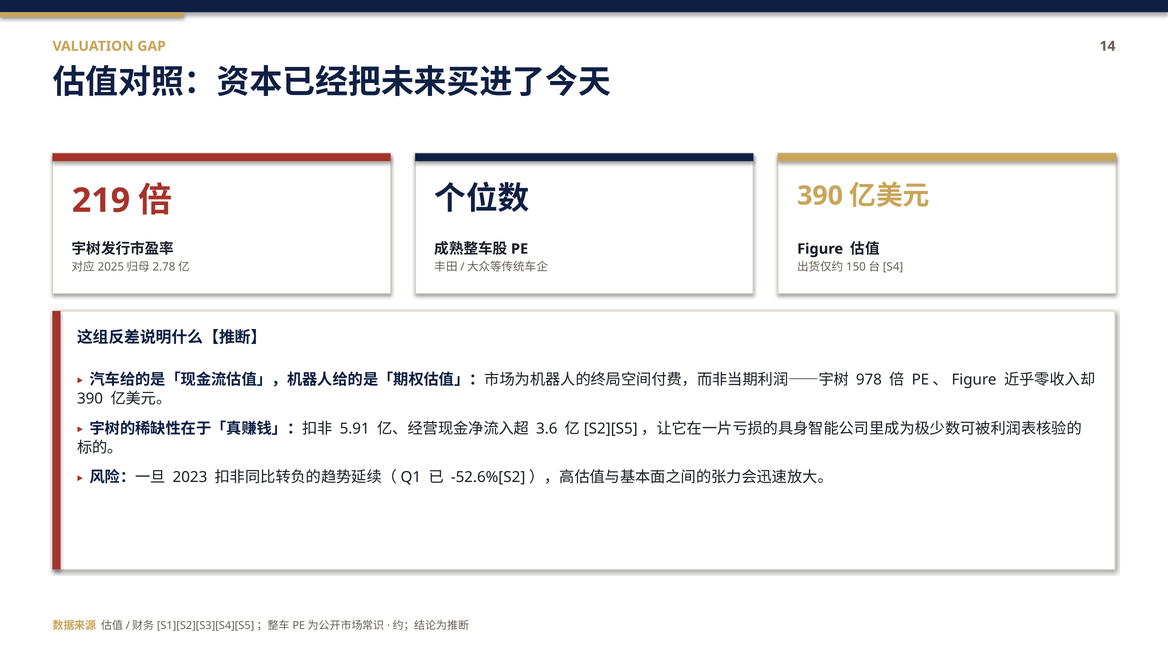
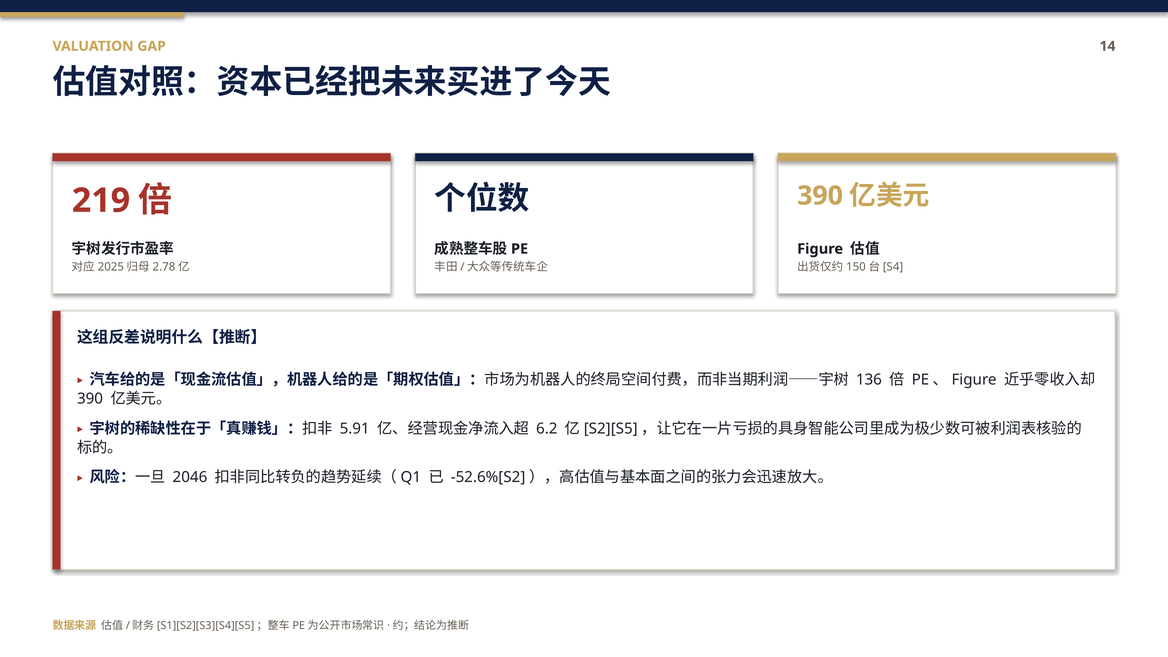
978: 978 -> 136
3.6: 3.6 -> 6.2
2023: 2023 -> 2046
